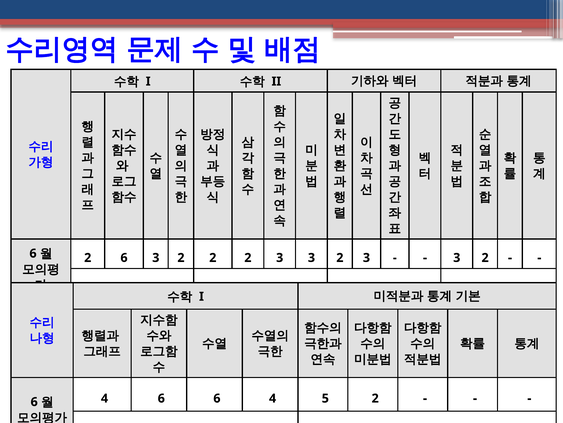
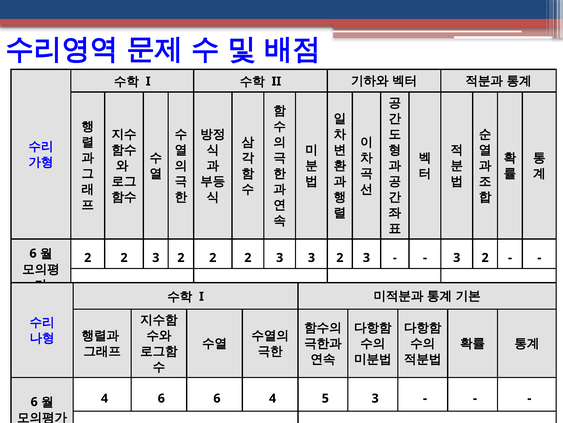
6 at (124, 257): 6 -> 2
5 2: 2 -> 3
